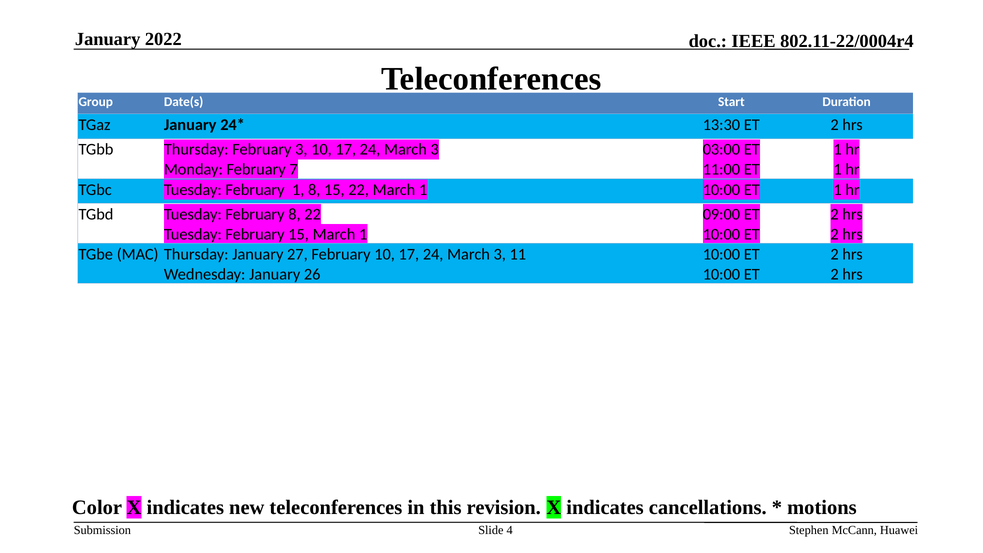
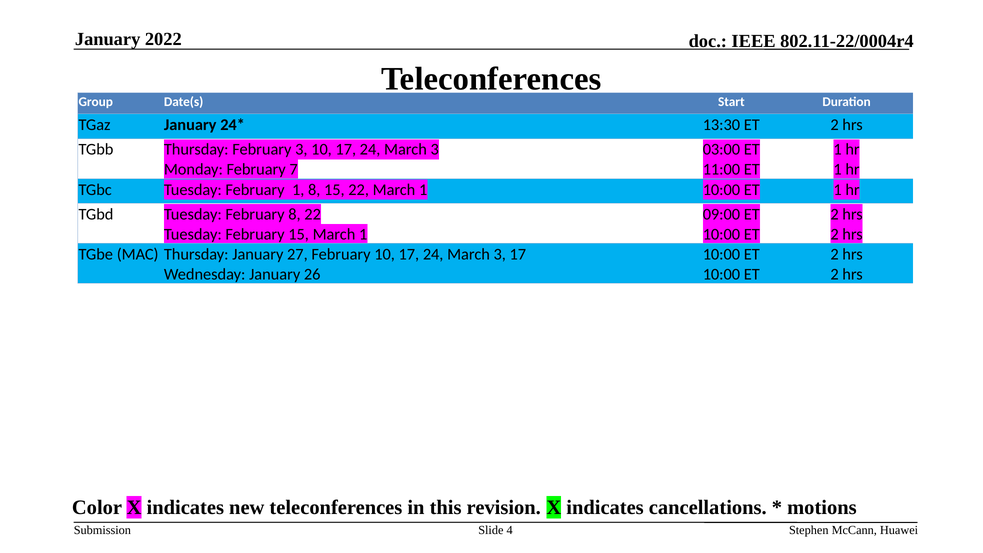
3 11: 11 -> 17
